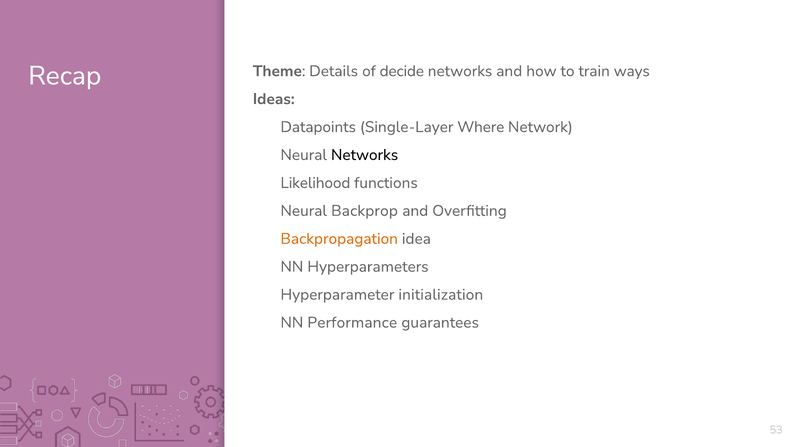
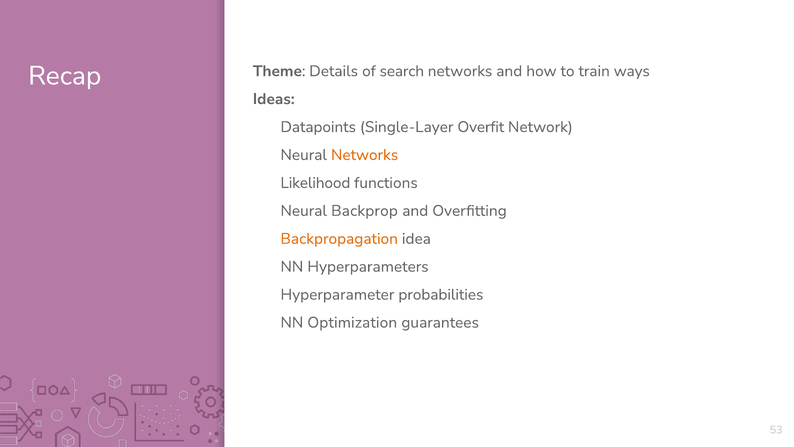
decide: decide -> search
Where: Where -> Overfit
Networks at (365, 155) colour: black -> orange
initialization: initialization -> probabilities
Performance: Performance -> Optimization
